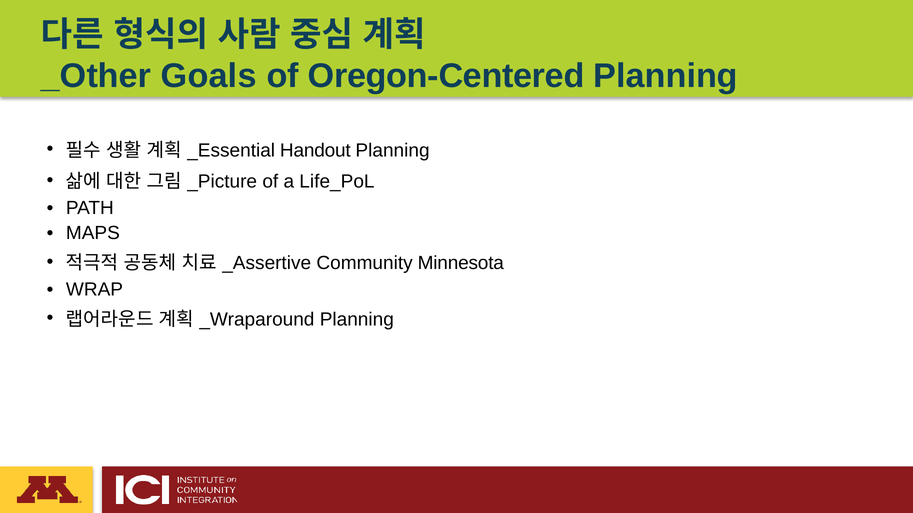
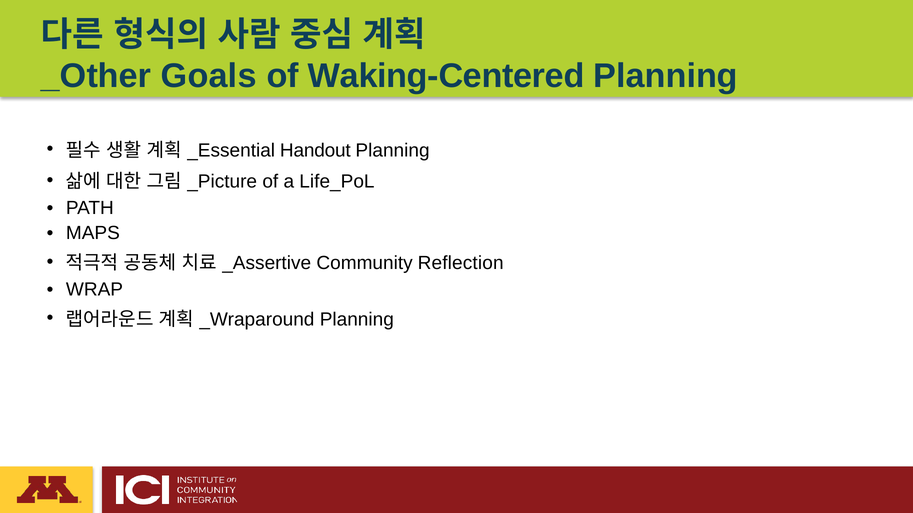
Oregon-Centered: Oregon-Centered -> Waking-Centered
Minnesota: Minnesota -> Reflection
